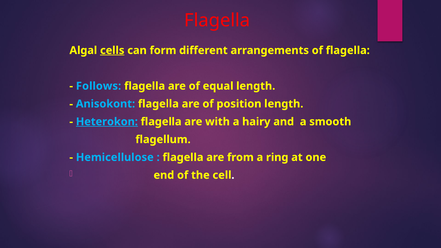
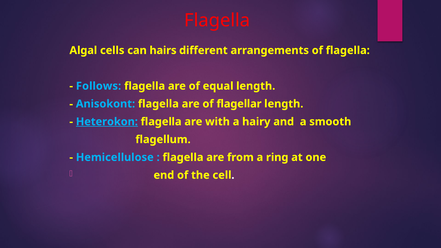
cells underline: present -> none
form: form -> hairs
position: position -> flagellar
